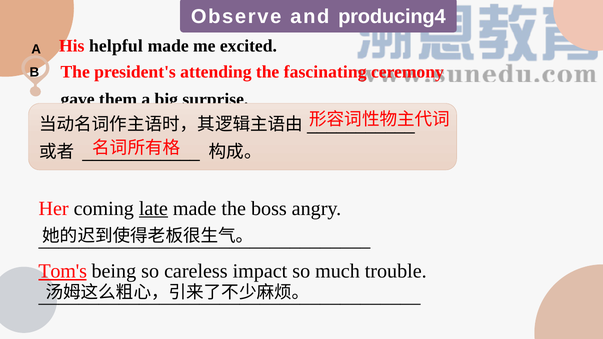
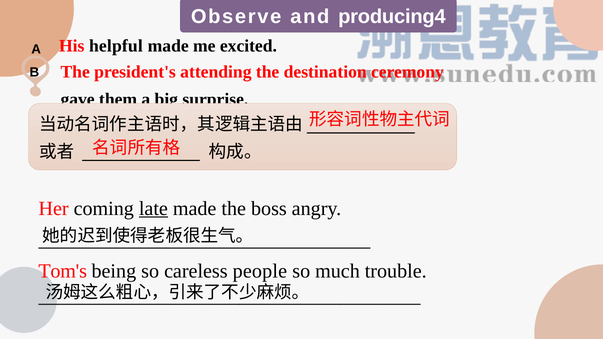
fascinating: fascinating -> destination
Tom's underline: present -> none
impact: impact -> people
